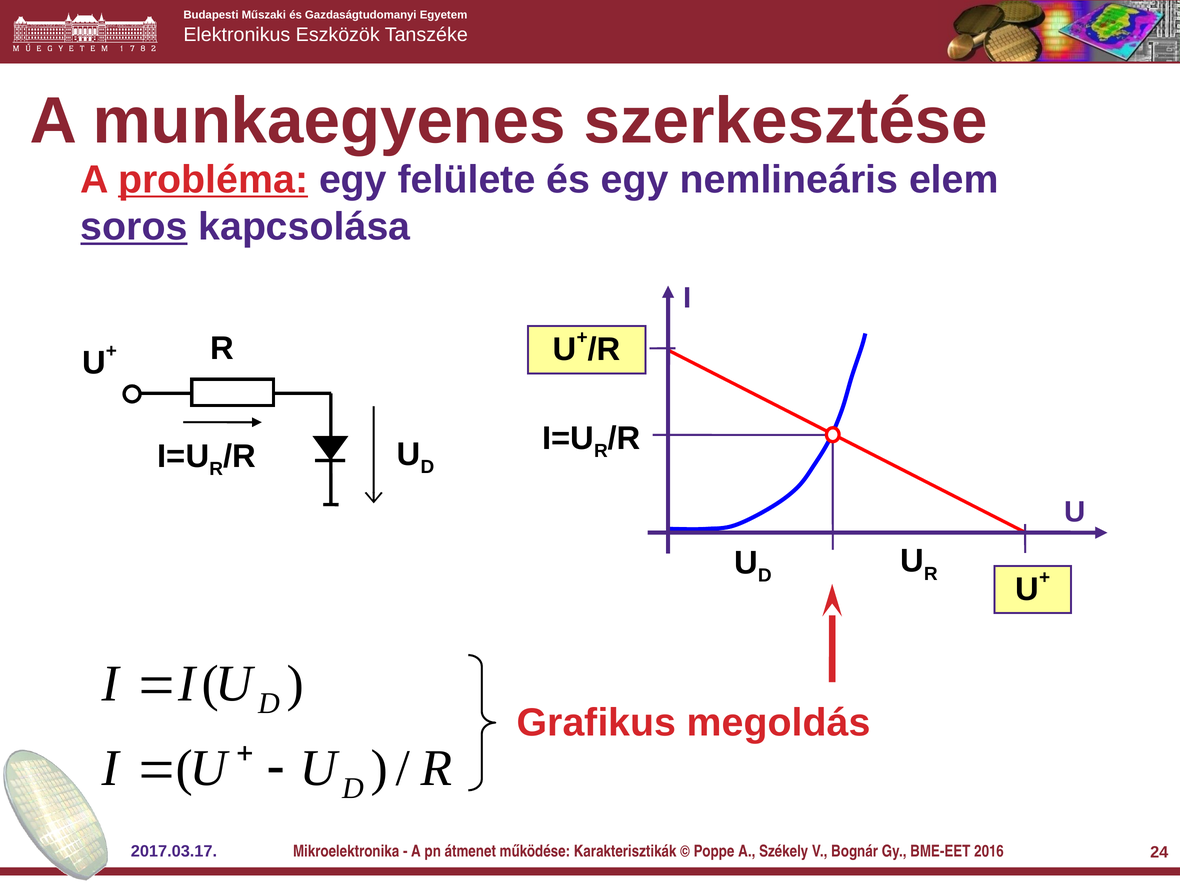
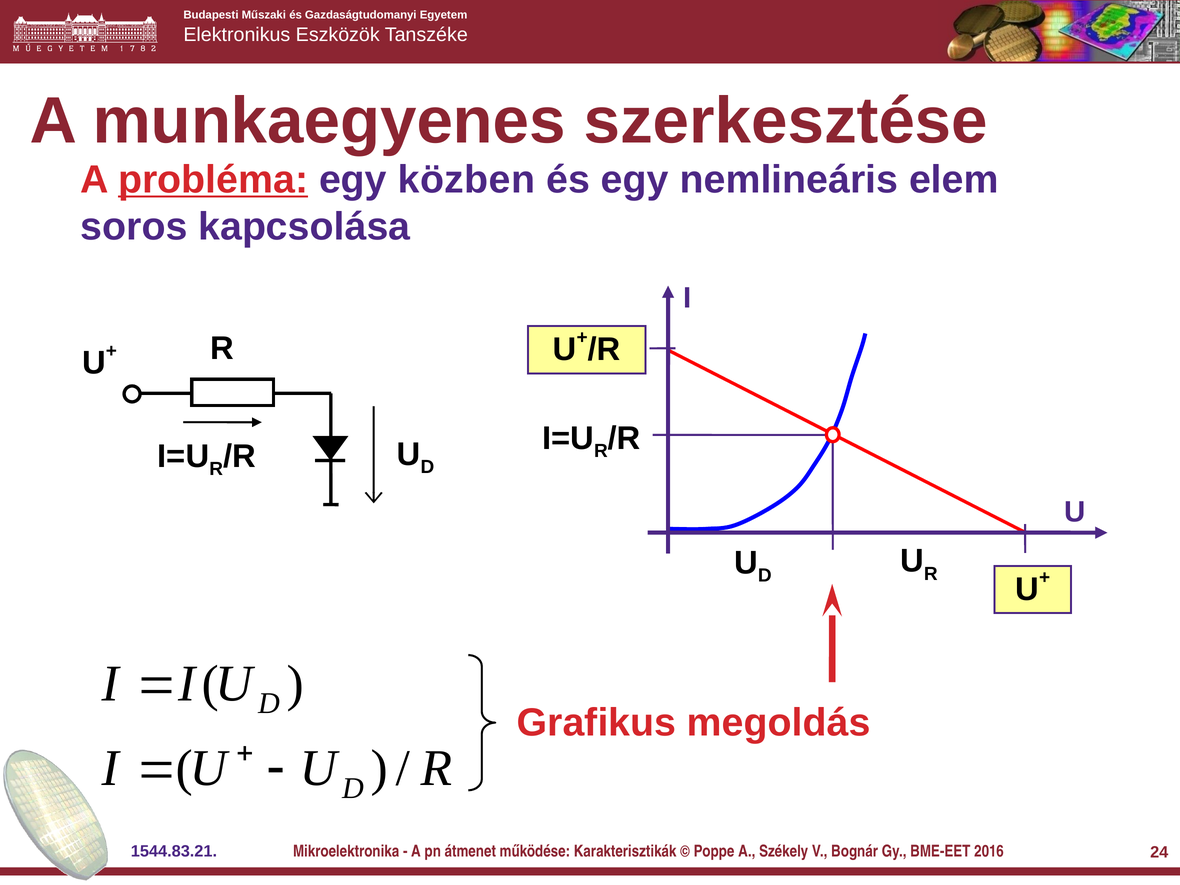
felülete: felülete -> közben
soros underline: present -> none
2017.03.17: 2017.03.17 -> 1544.83.21
